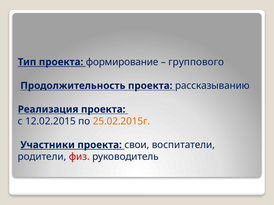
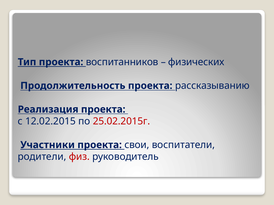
формирование: формирование -> воспитанников
группового: группового -> физических
25.02.2015г colour: orange -> red
